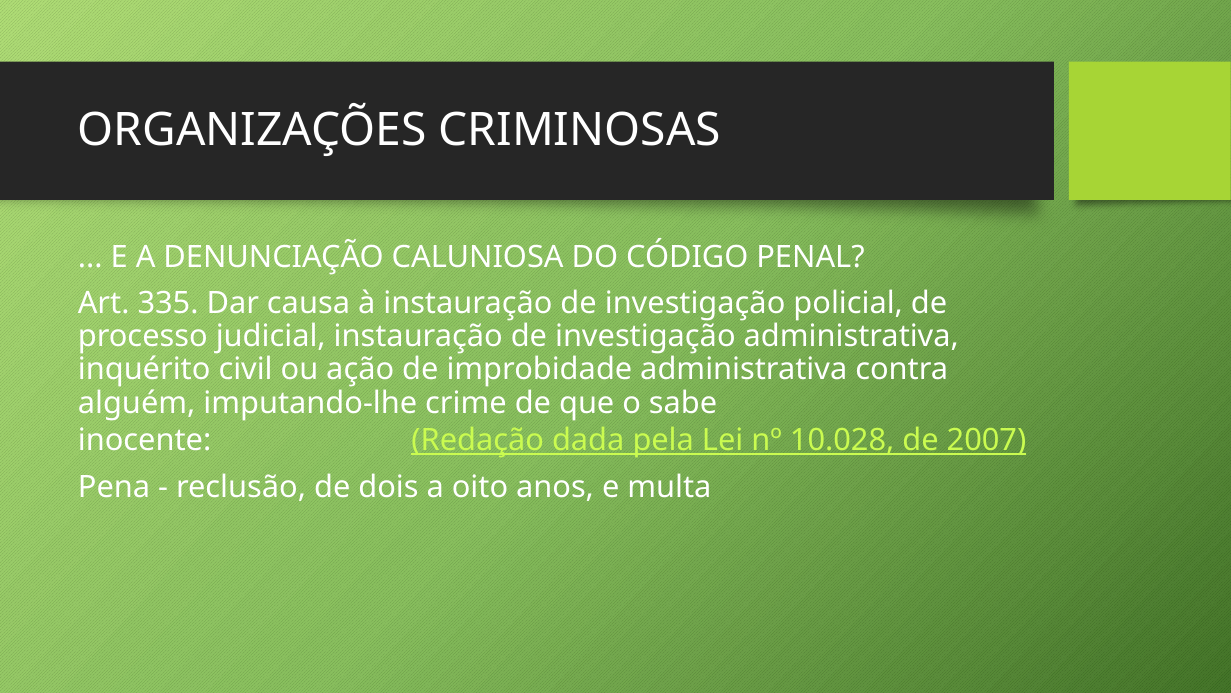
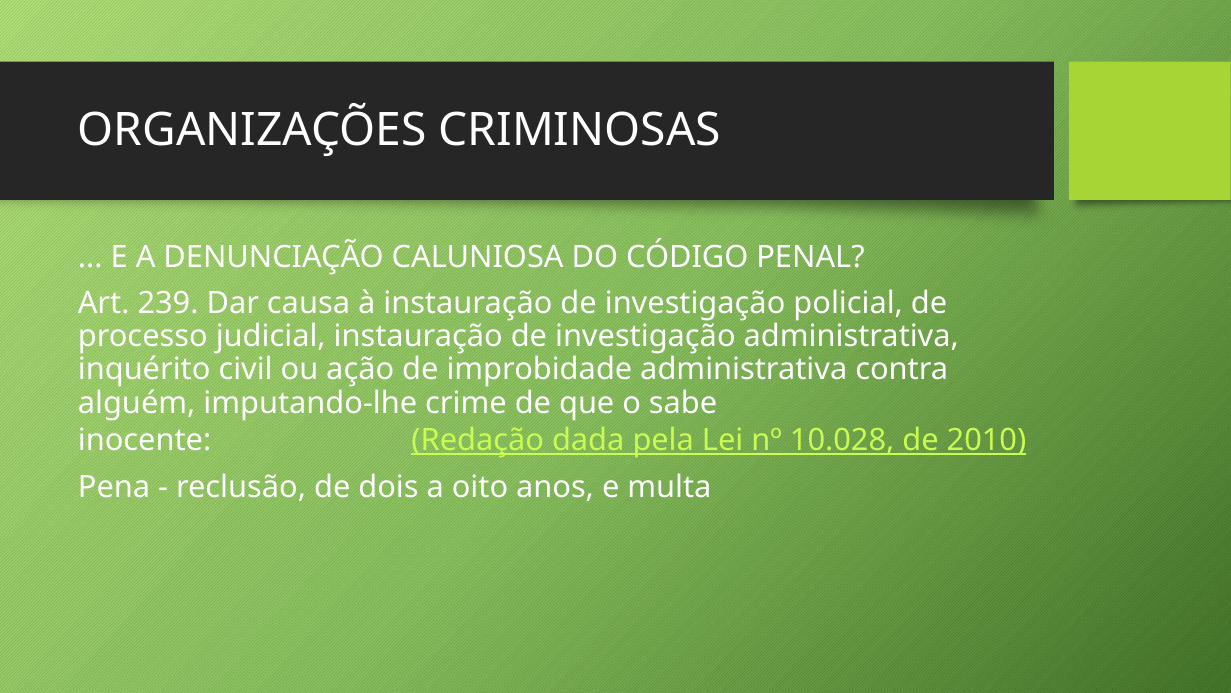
335: 335 -> 239
2007: 2007 -> 2010
